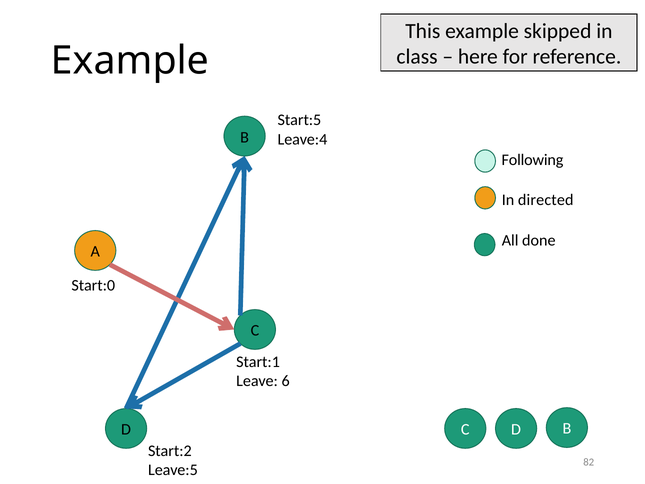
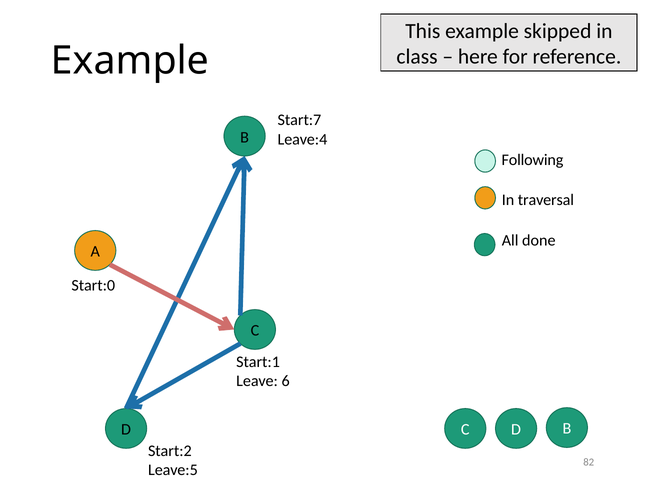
Start:5: Start:5 -> Start:7
directed: directed -> traversal
